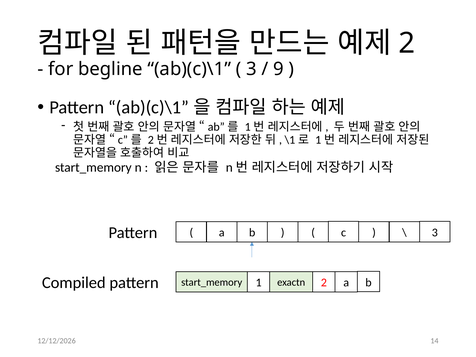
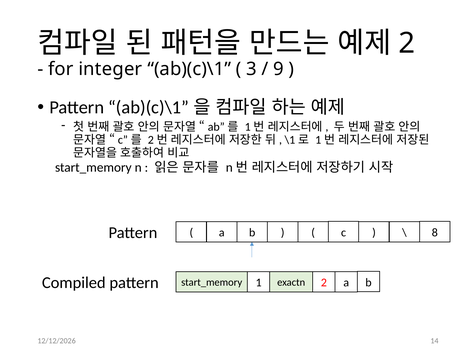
begline: begline -> integer
3 at (435, 232): 3 -> 8
